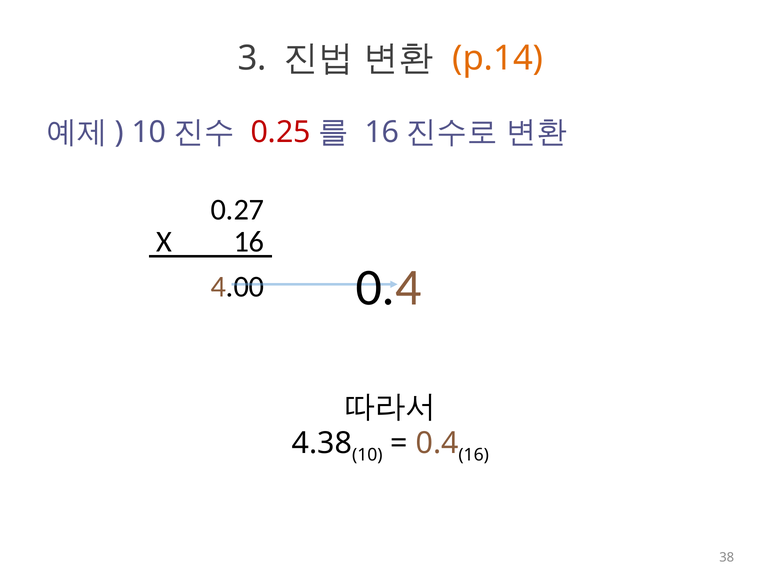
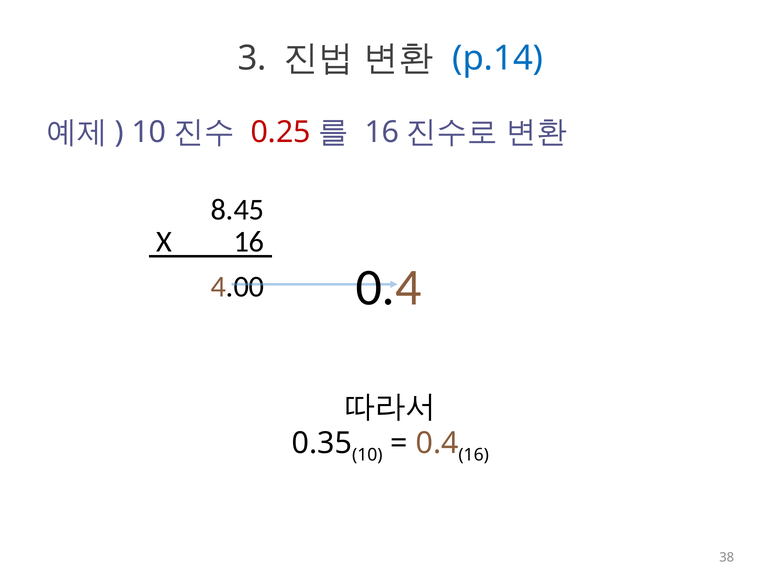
p.14 colour: orange -> blue
0.27: 0.27 -> 8.45
4.38: 4.38 -> 0.35
